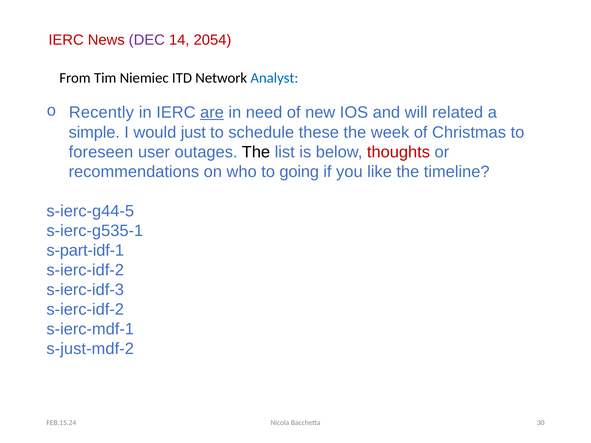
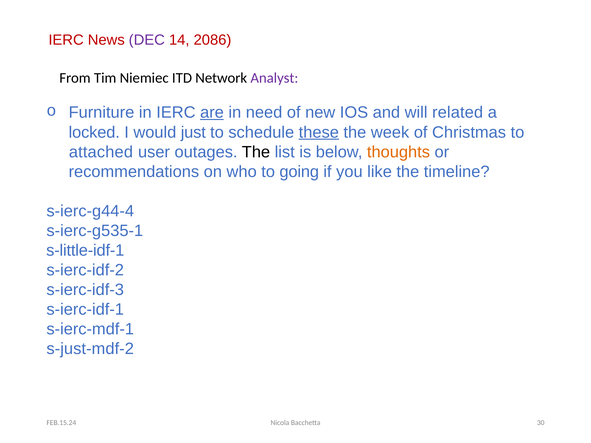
2054: 2054 -> 2086
Analyst colour: blue -> purple
Recently: Recently -> Furniture
simple: simple -> locked
these underline: none -> present
foreseen: foreseen -> attached
thoughts colour: red -> orange
s-ierc-g44-5: s-ierc-g44-5 -> s-ierc-g44-4
s-part-idf-1: s-part-idf-1 -> s-little-idf-1
s-ierc-idf-2 at (85, 310): s-ierc-idf-2 -> s-ierc-idf-1
